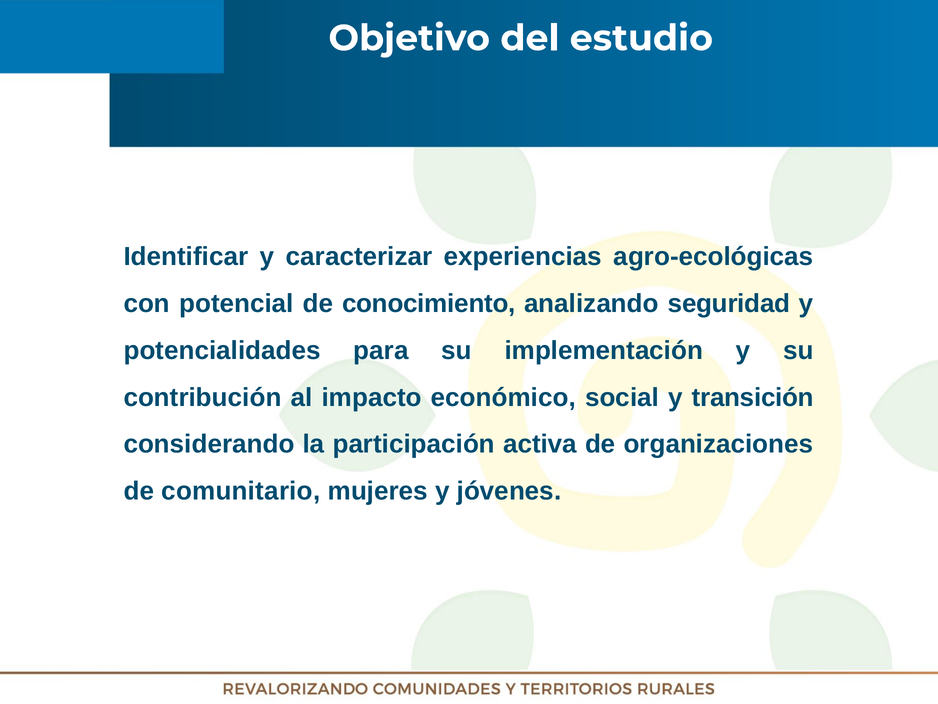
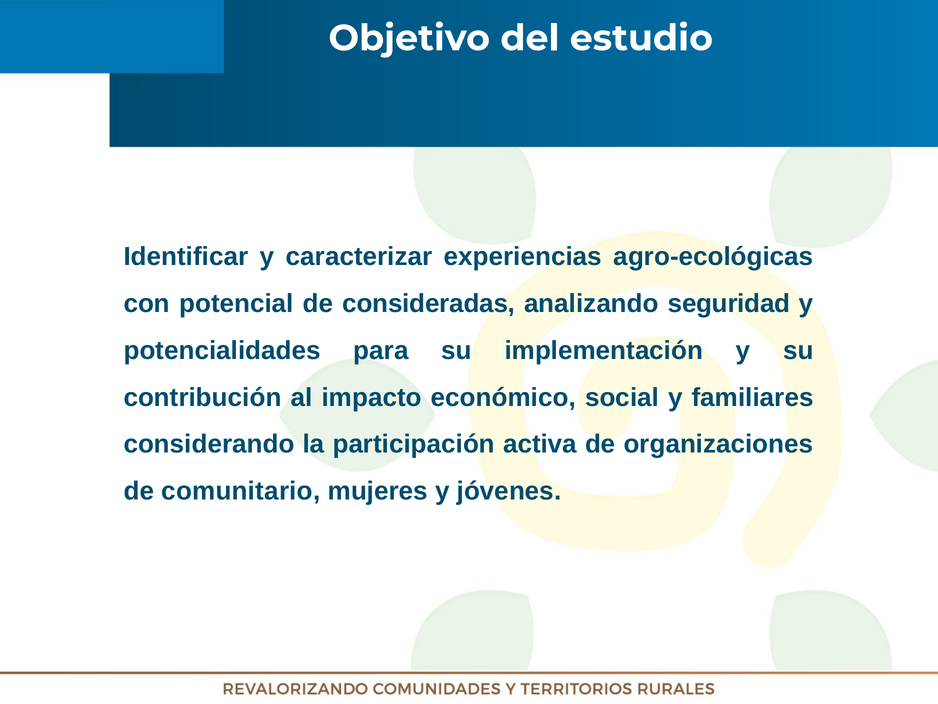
conocimiento: conocimiento -> consideradas
transición: transición -> familiares
